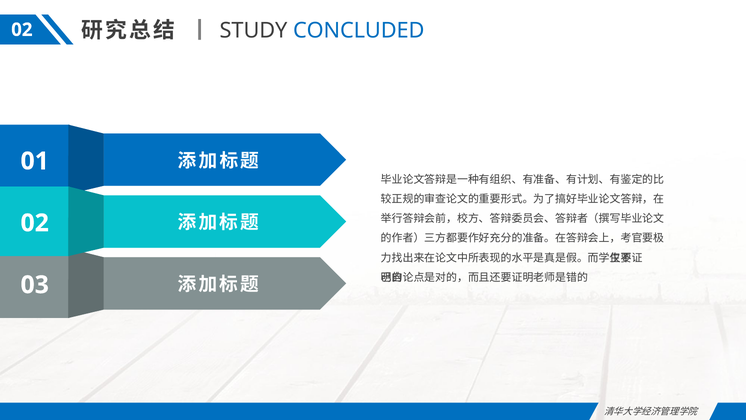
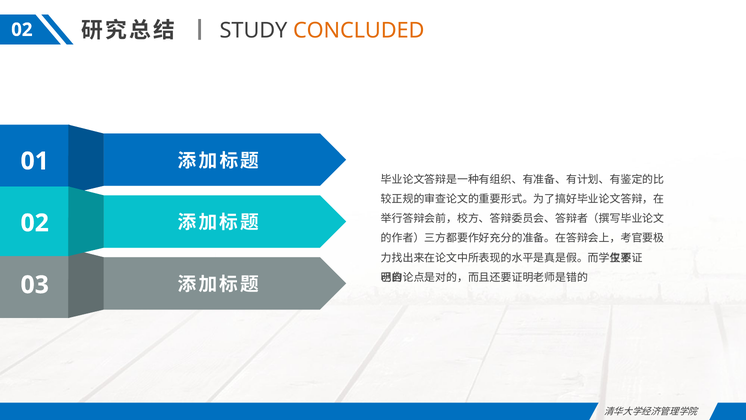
CONCLUDED colour: blue -> orange
